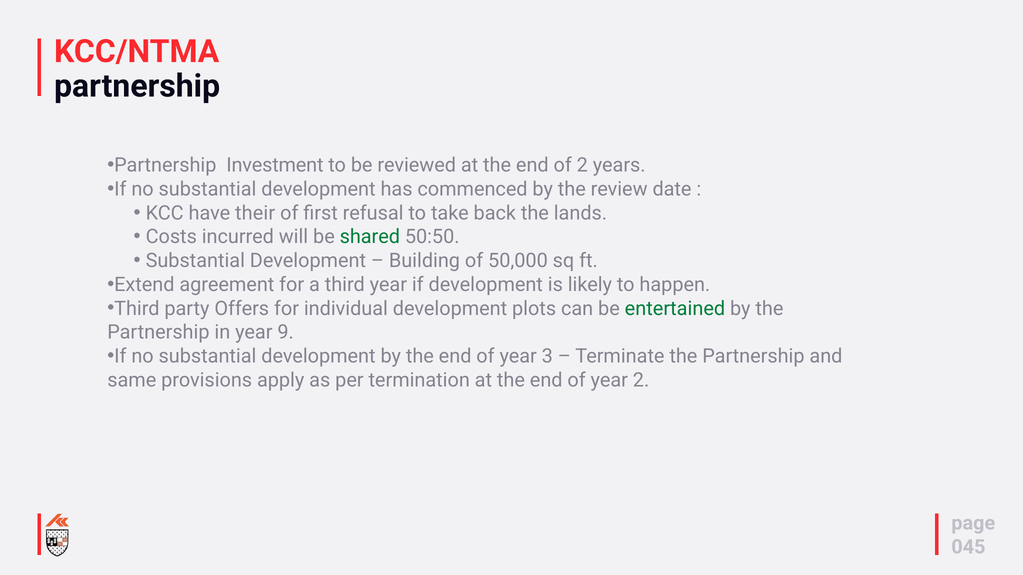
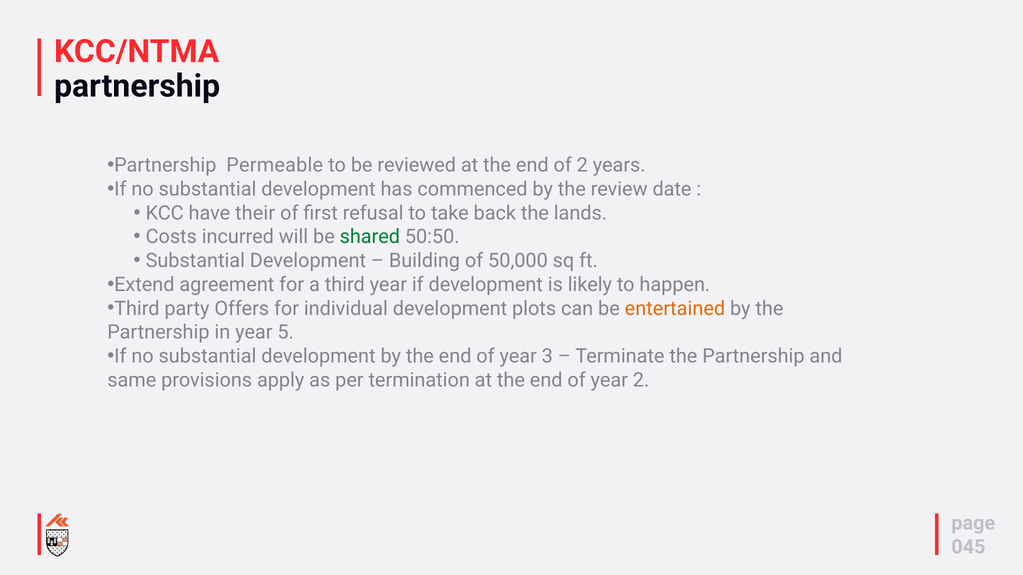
Investment: Investment -> Permeable
entertained colour: green -> orange
9: 9 -> 5
